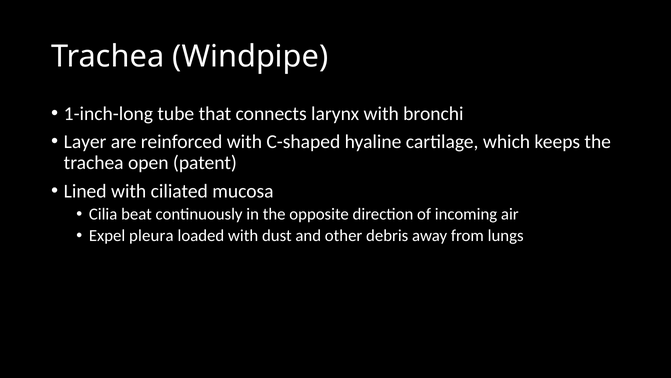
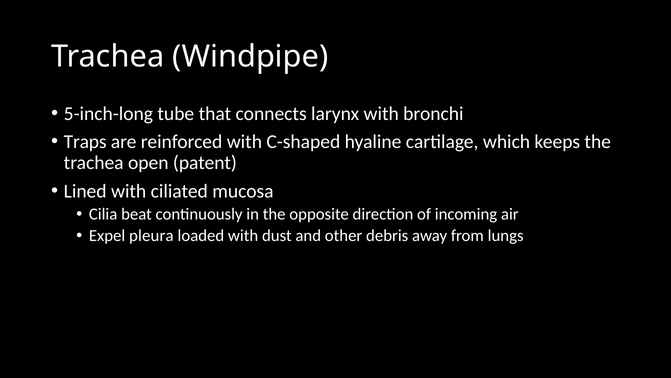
1-inch-long: 1-inch-long -> 5-inch-long
Layer: Layer -> Traps
